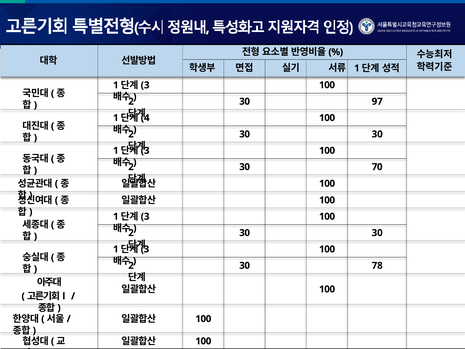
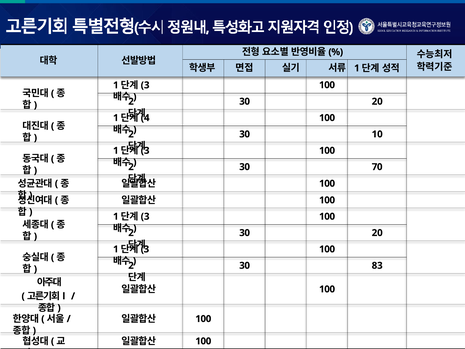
97 at (377, 101): 97 -> 20
30 at (377, 134): 30 -> 10
30 at (377, 233): 30 -> 20
78: 78 -> 83
